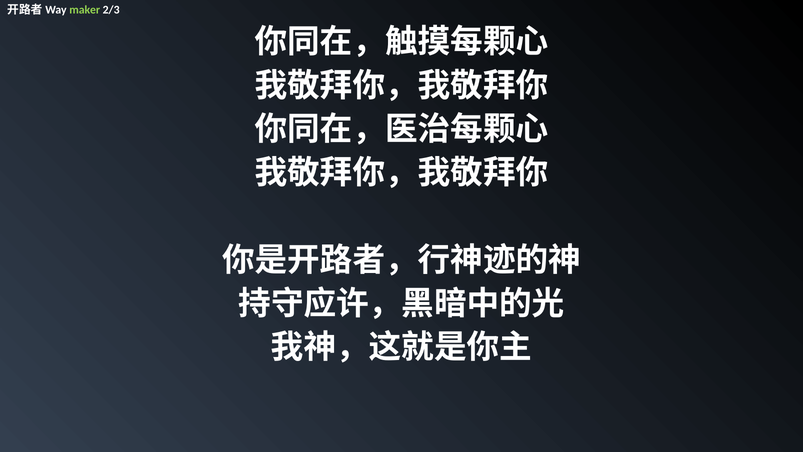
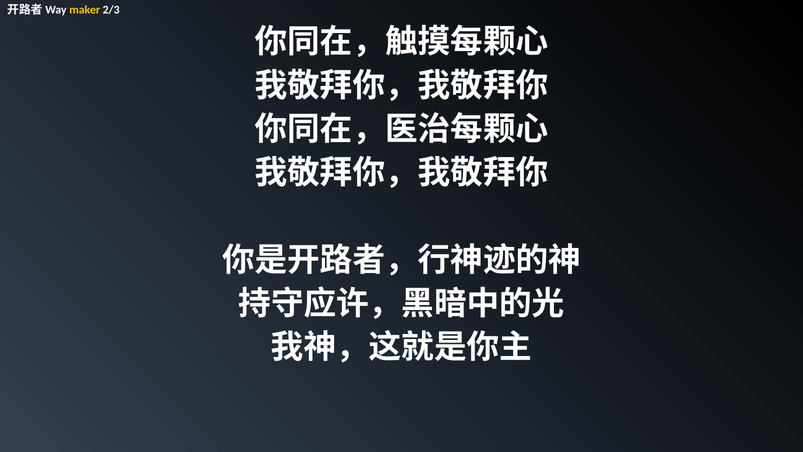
maker colour: light green -> yellow
